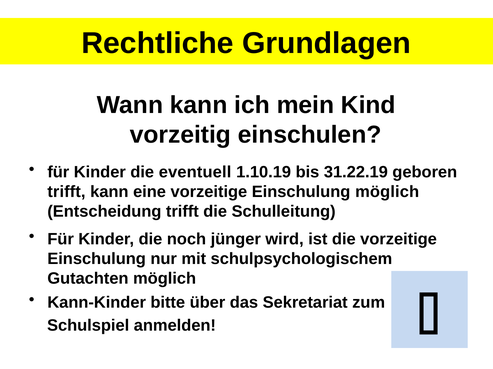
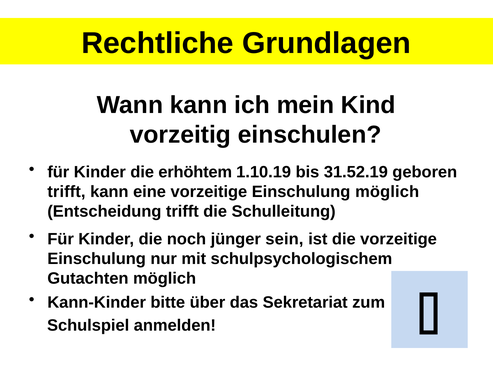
eventuell: eventuell -> erhöhtem
31.22.19: 31.22.19 -> 31.52.19
wird: wird -> sein
